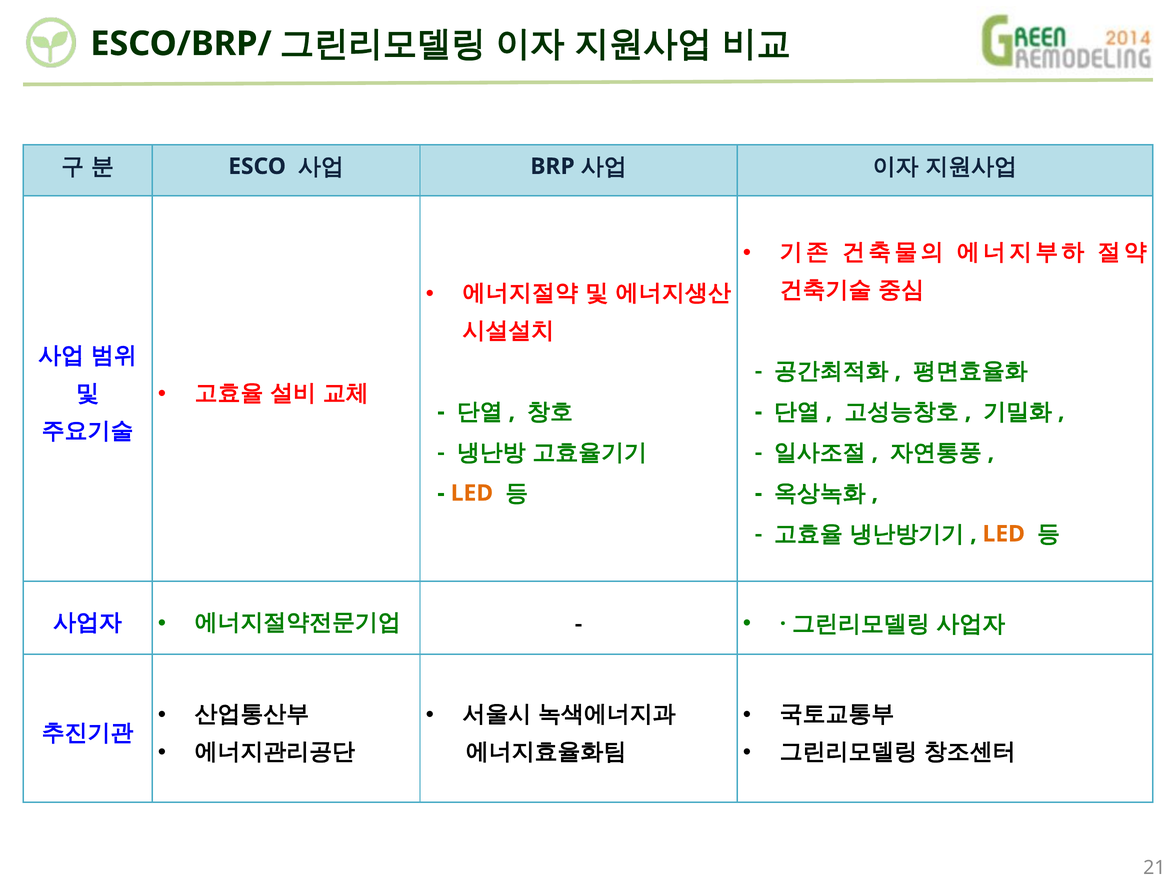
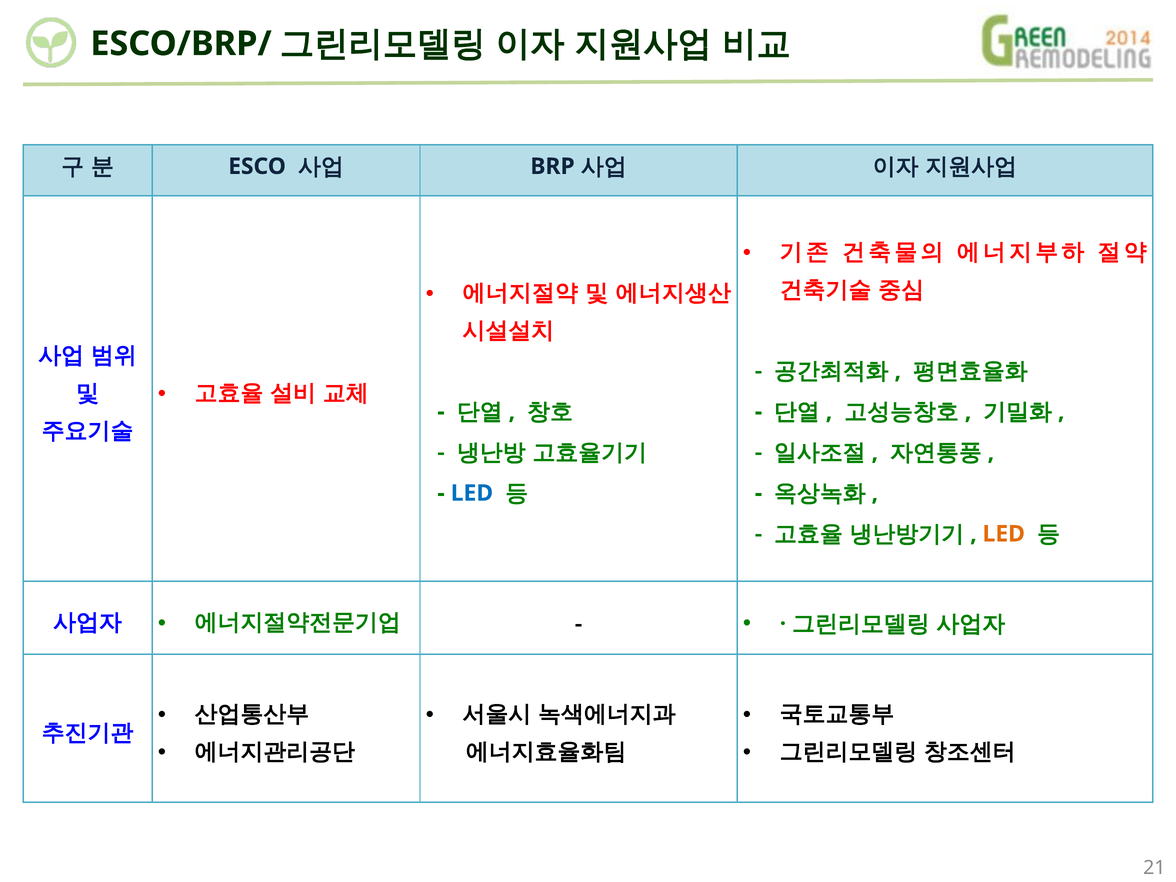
LED at (472, 493) colour: orange -> blue
